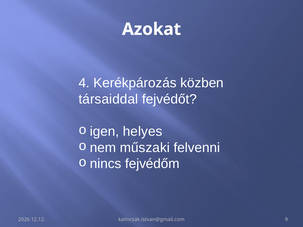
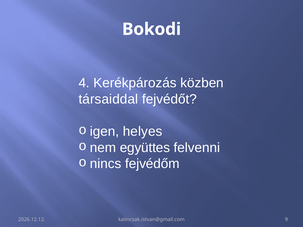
Azokat: Azokat -> Bokodi
műszaki: műszaki -> együttes
